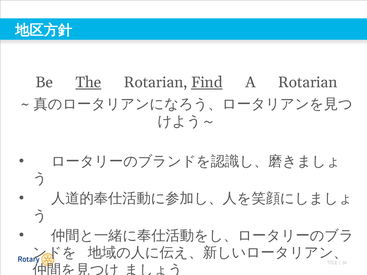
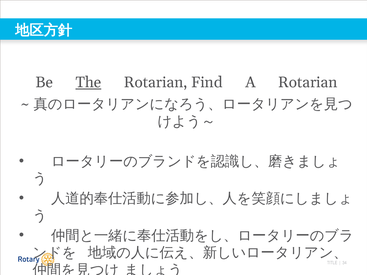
Find underline: present -> none
